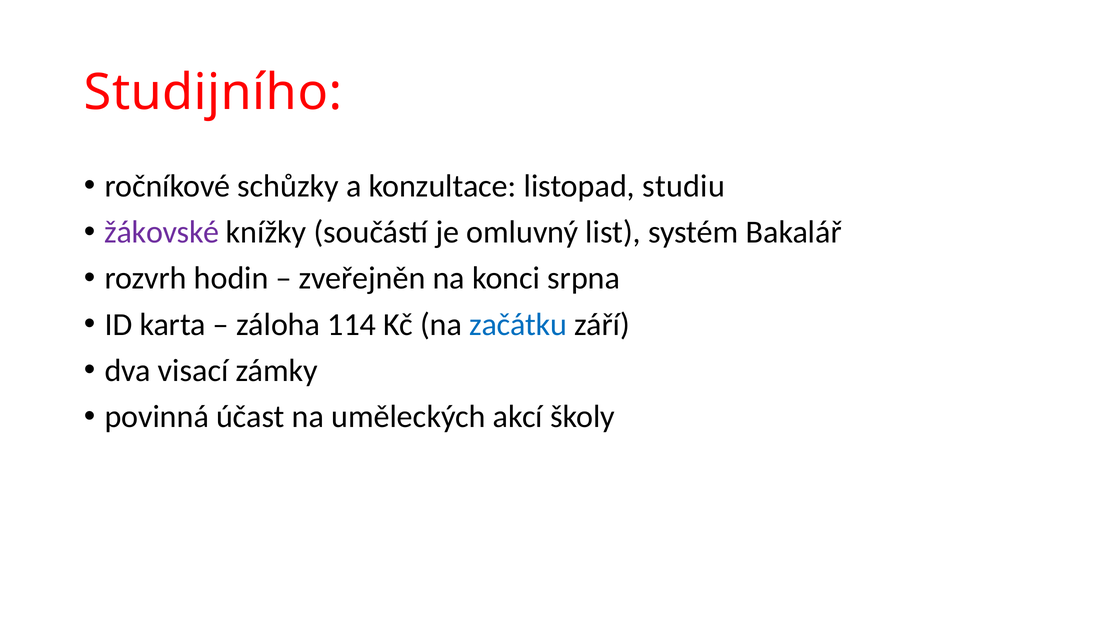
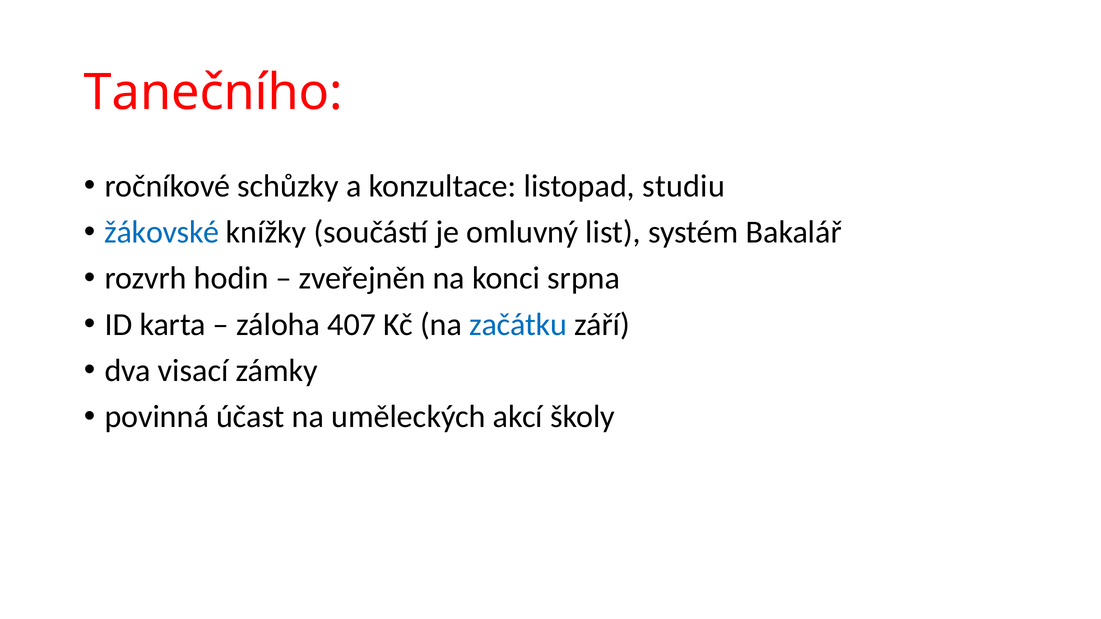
Studijního: Studijního -> Tanečního
žákovské colour: purple -> blue
114: 114 -> 407
